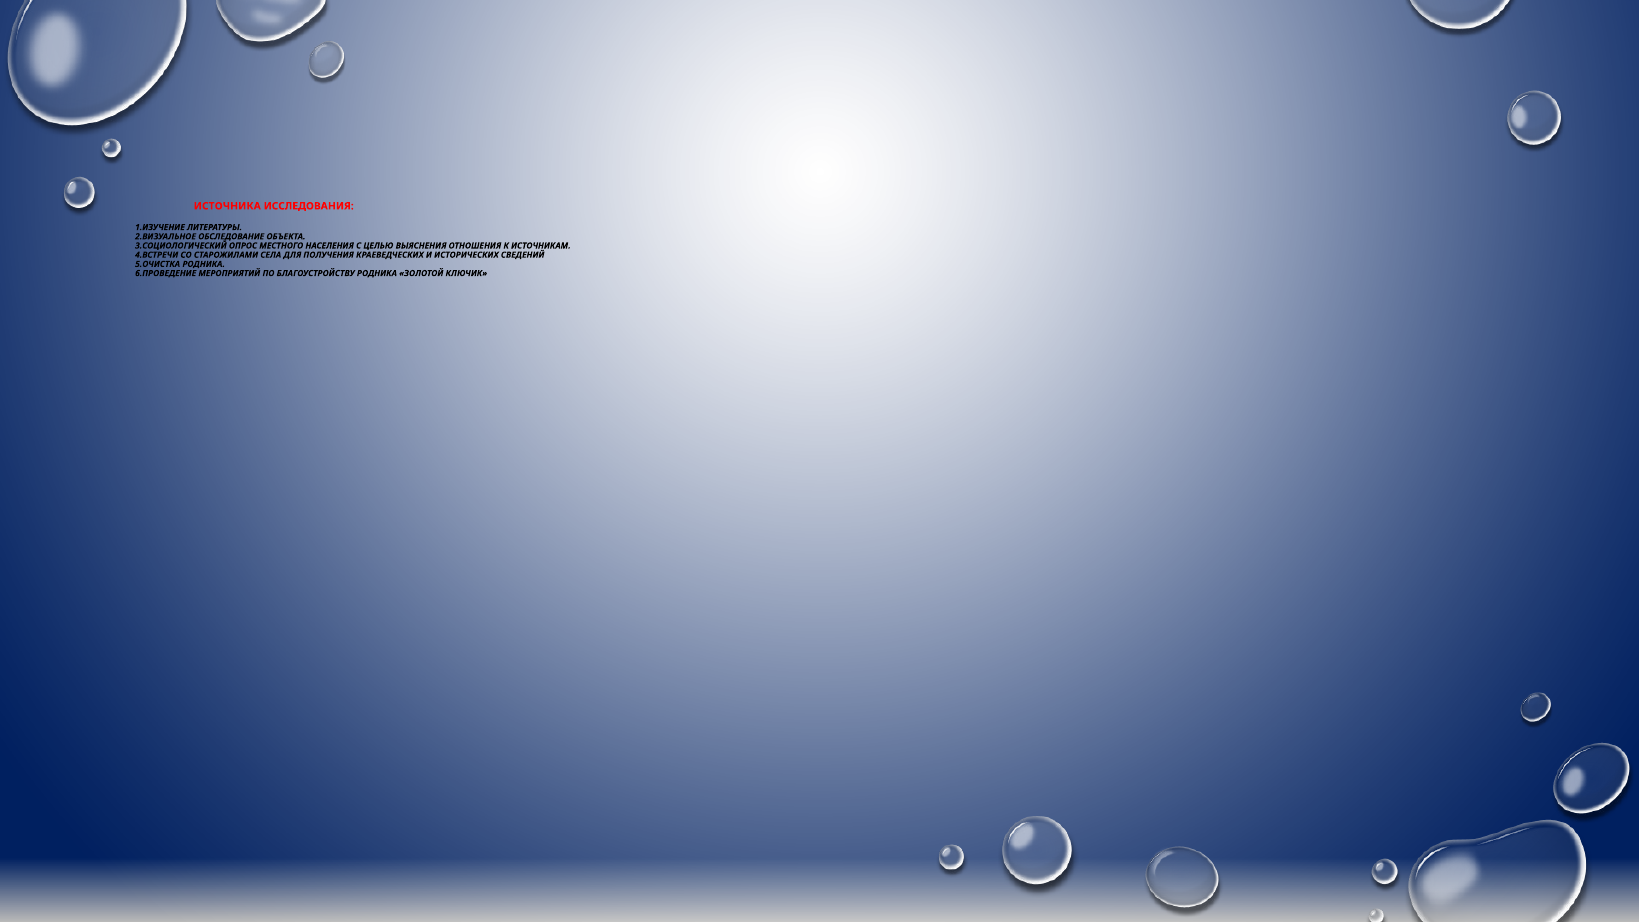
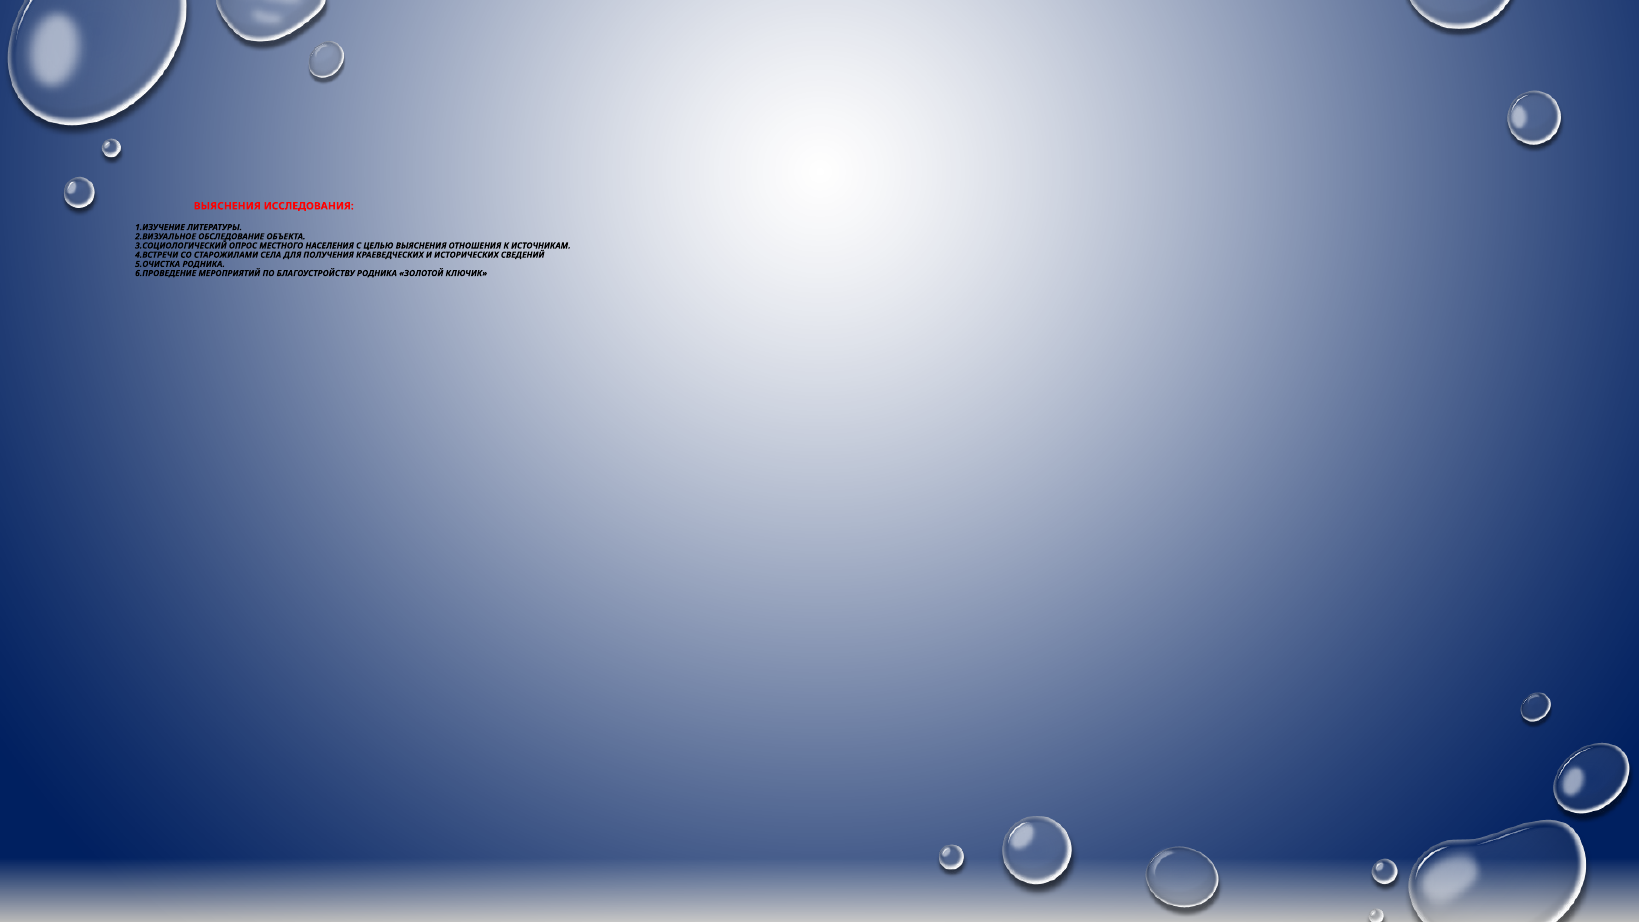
ИСТОЧНИКА at (227, 206): ИСТОЧНИКА -> ВЫЯСНЕНИЯ
